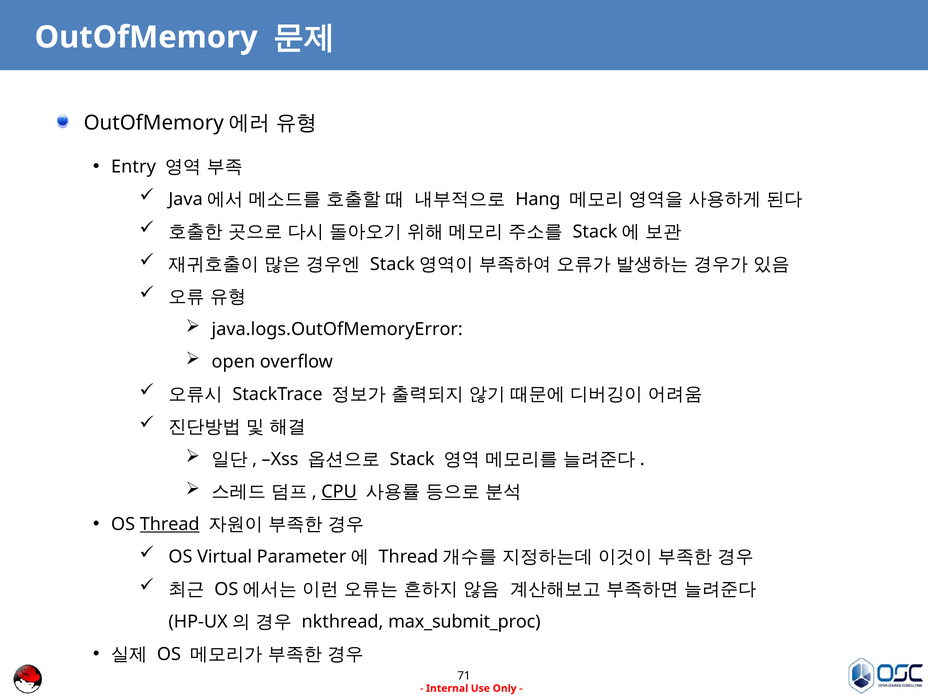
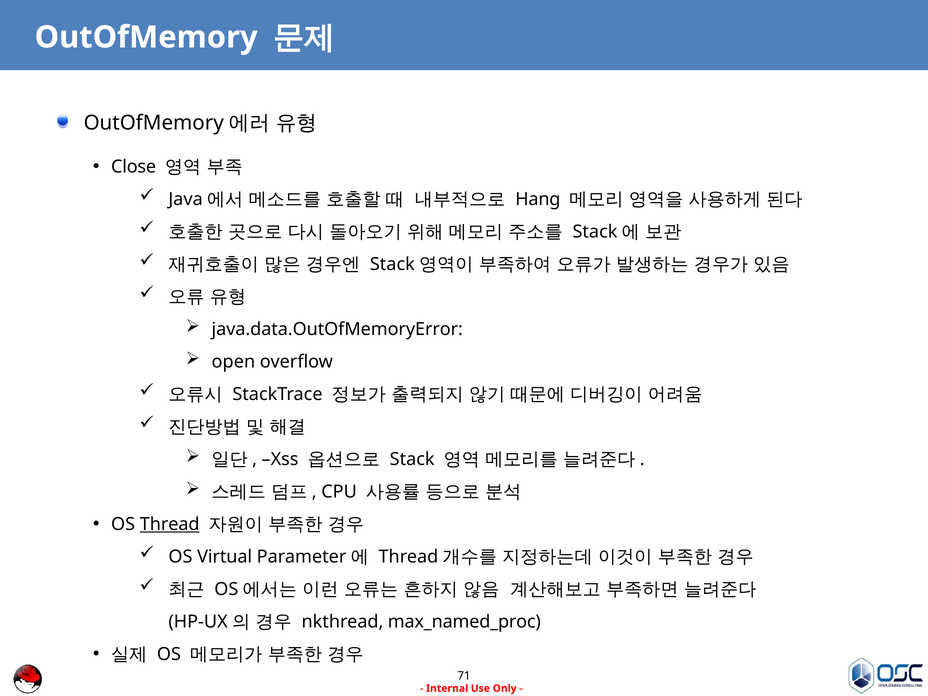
Entry: Entry -> Close
java.logs.OutOfMemoryError: java.logs.OutOfMemoryError -> java.data.OutOfMemoryError
CPU underline: present -> none
max_submit_proc: max_submit_proc -> max_named_proc
